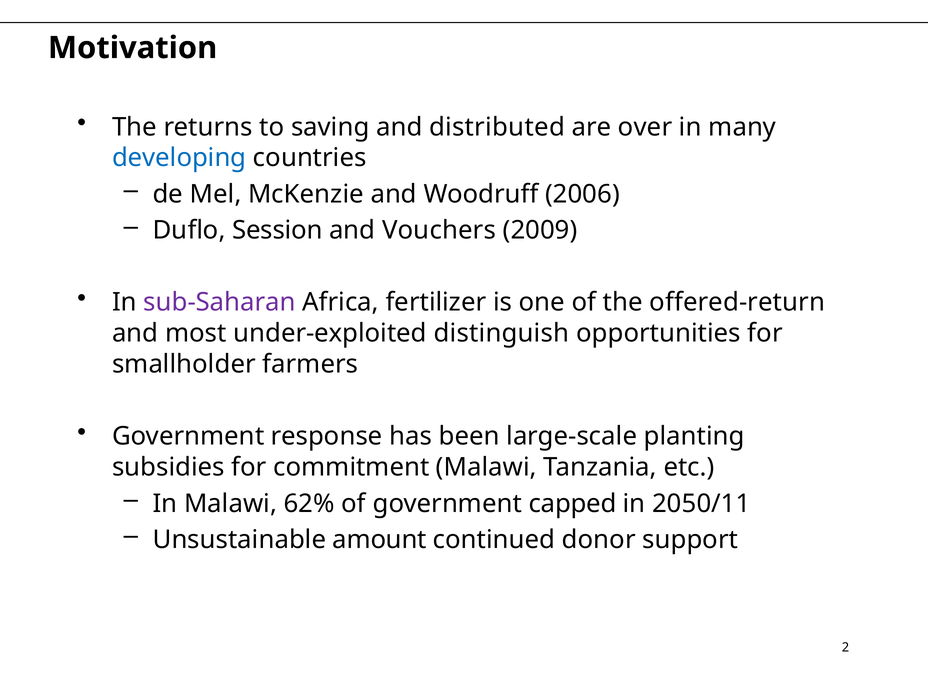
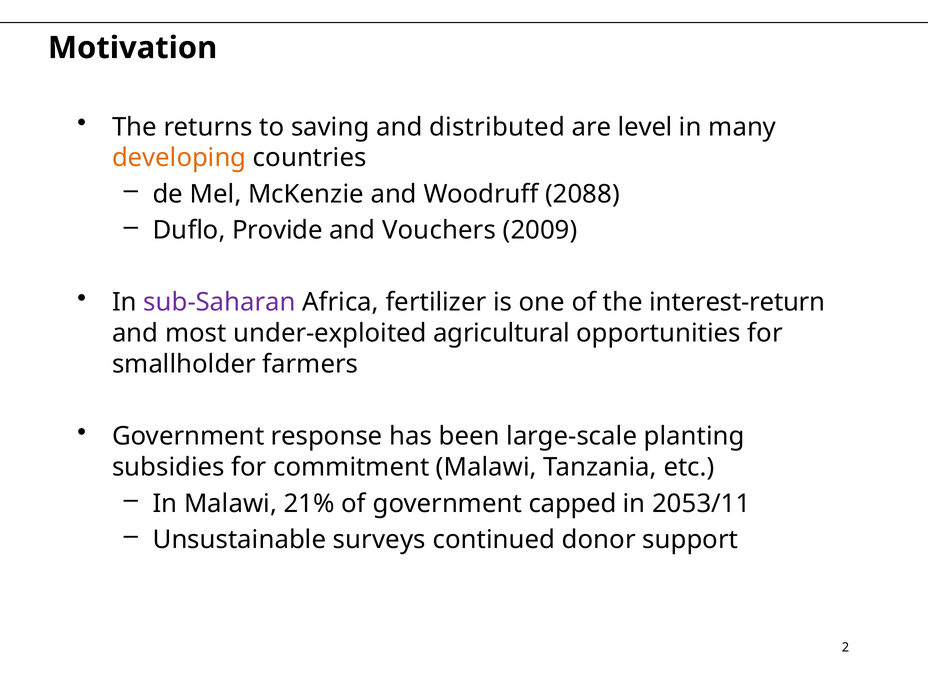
over: over -> level
developing colour: blue -> orange
2006: 2006 -> 2088
Session: Session -> Provide
offered-return: offered-return -> interest-return
distinguish: distinguish -> agricultural
62%: 62% -> 21%
2050/11: 2050/11 -> 2053/11
amount: amount -> surveys
